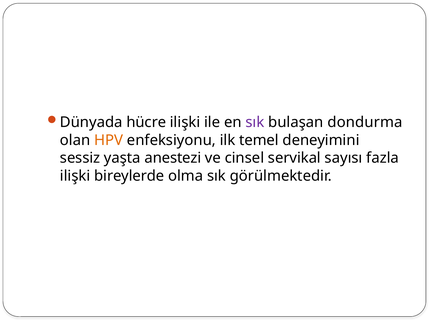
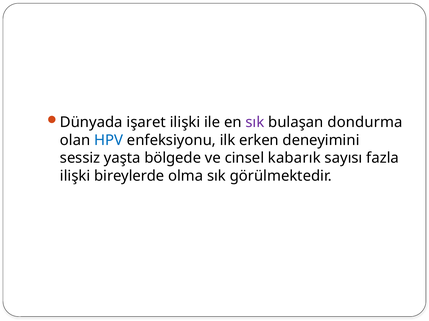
hücre: hücre -> işaret
HPV colour: orange -> blue
temel: temel -> erken
anestezi: anestezi -> bölgede
servikal: servikal -> kabarık
